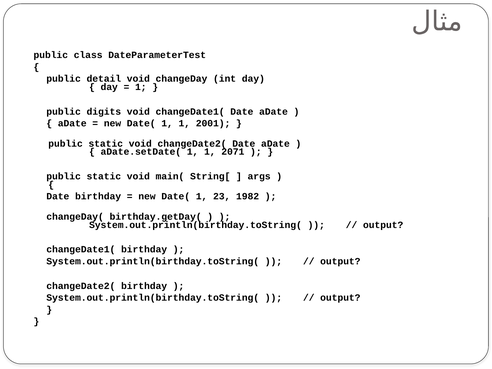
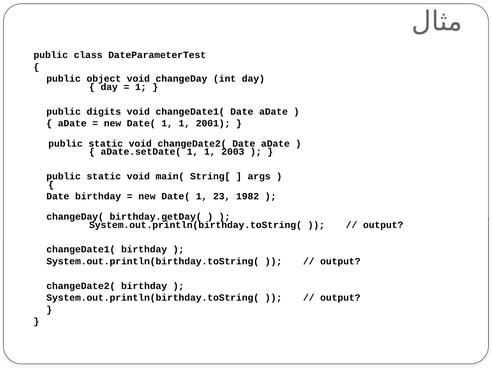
detail: detail -> object
2071: 2071 -> 2003
